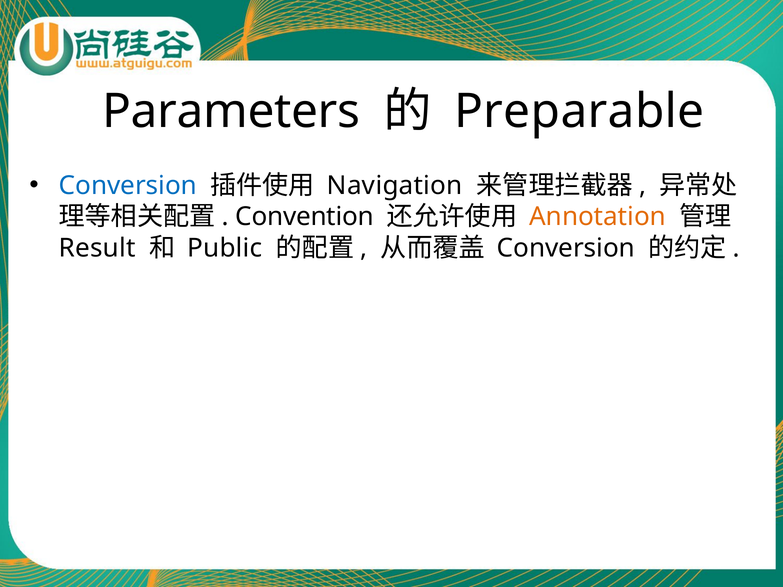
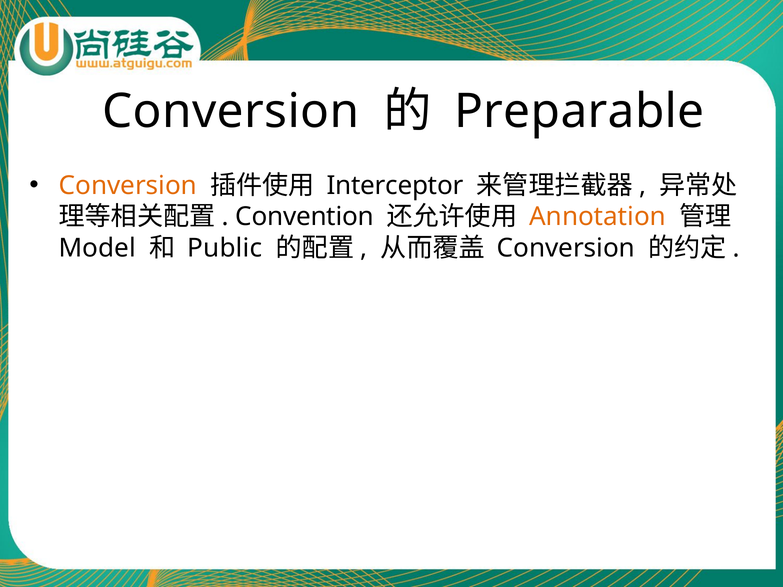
Parameters at (231, 112): Parameters -> Conversion
Conversion at (128, 186) colour: blue -> orange
Navigation: Navigation -> Interceptor
Result: Result -> Model
